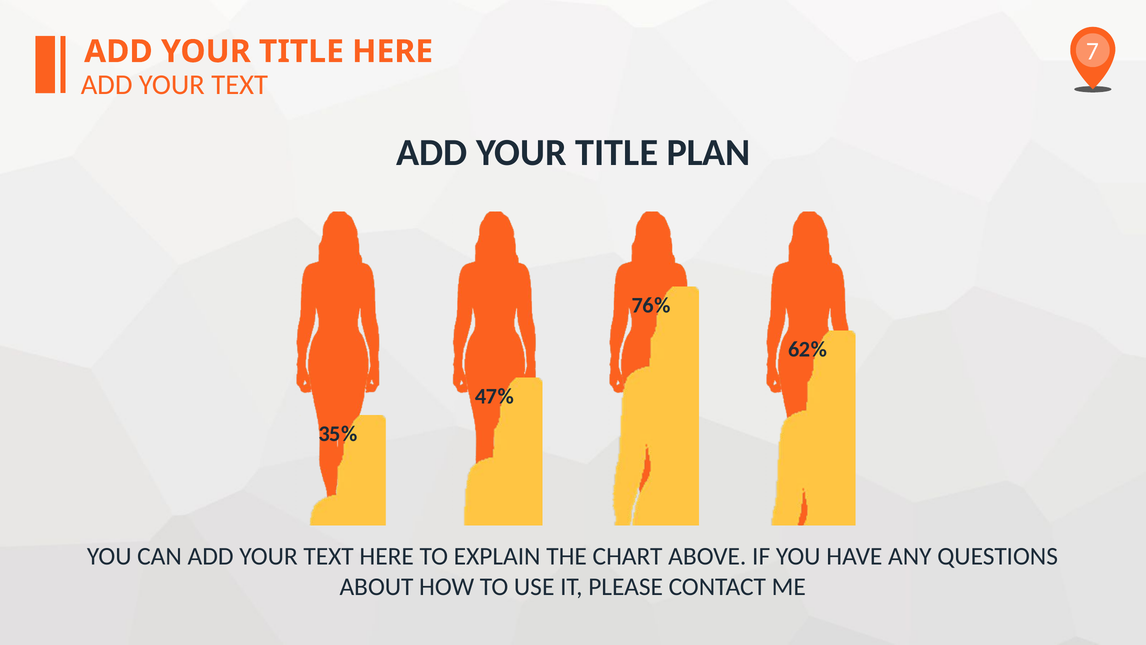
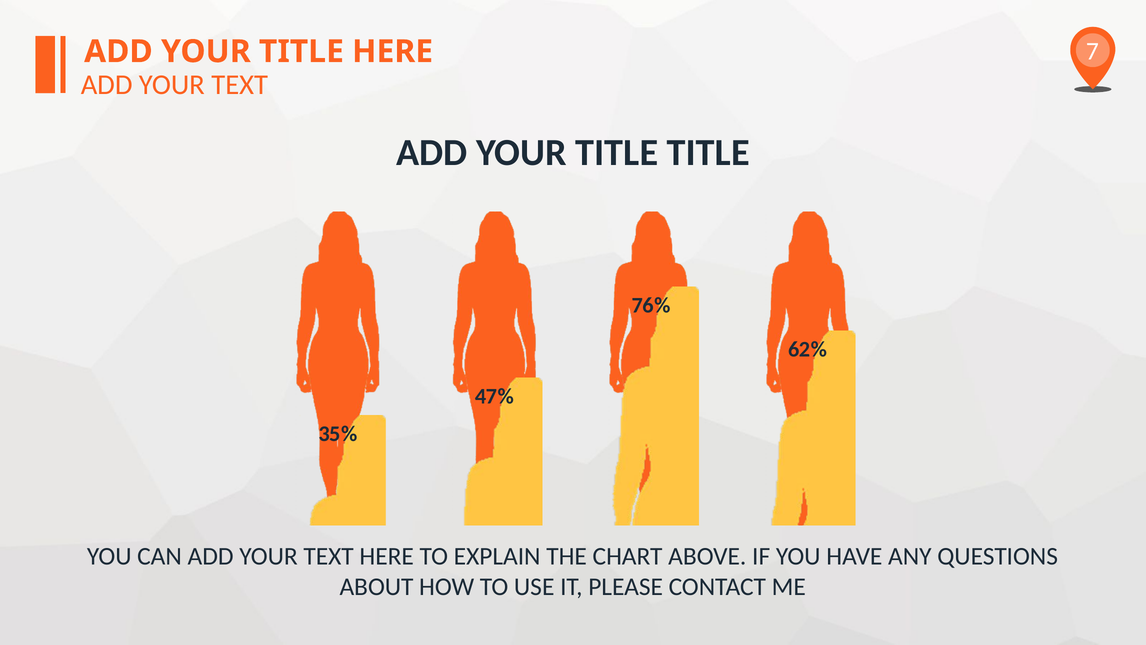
TITLE PLAN: PLAN -> TITLE
